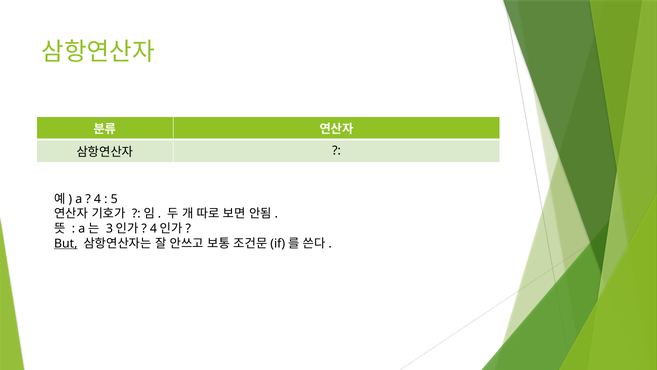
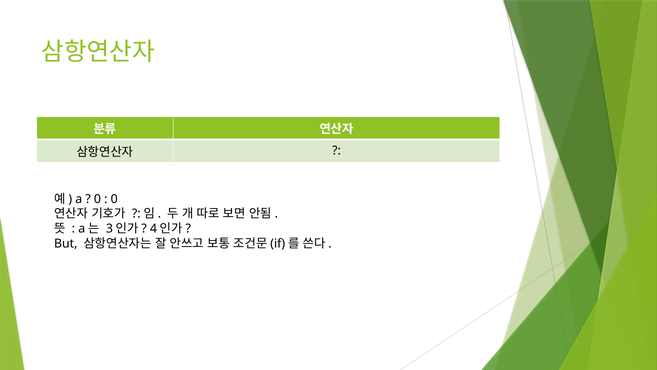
4 at (97, 199): 4 -> 0
5 at (114, 199): 5 -> 0
But underline: present -> none
